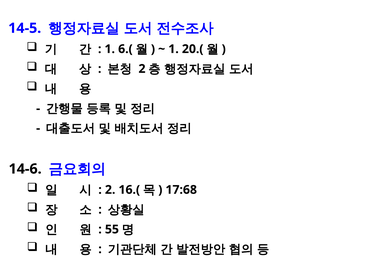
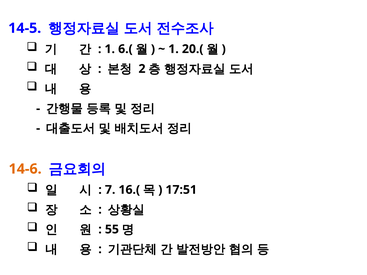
14-6 colour: black -> orange
2 at (110, 190): 2 -> 7
17:68: 17:68 -> 17:51
